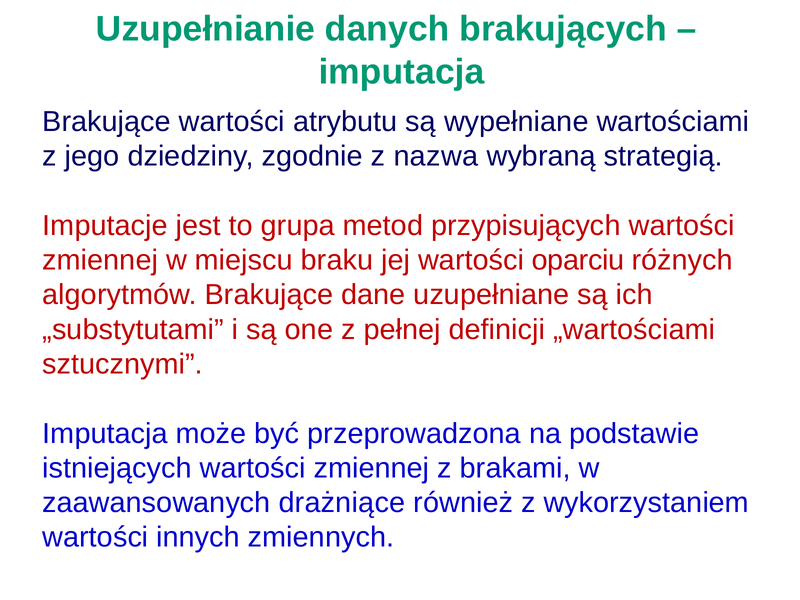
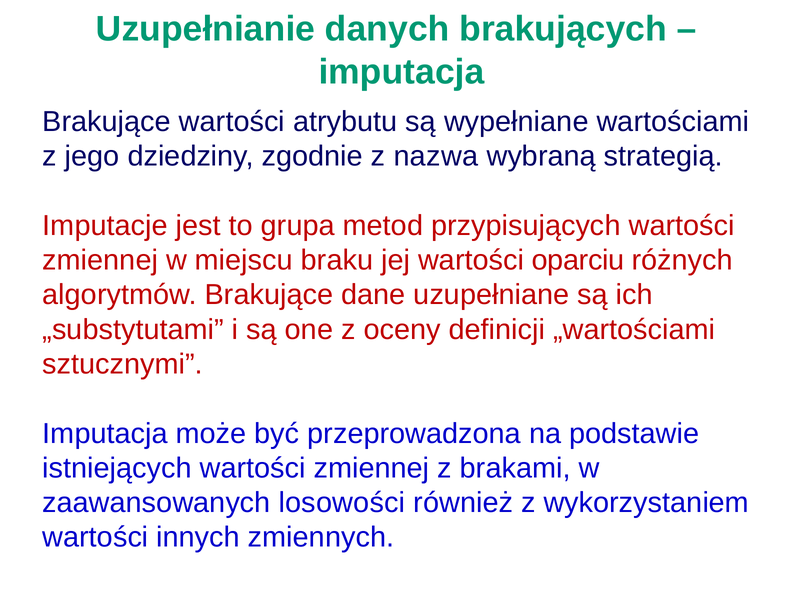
pełnej: pełnej -> oceny
drażniące: drażniące -> losowości
